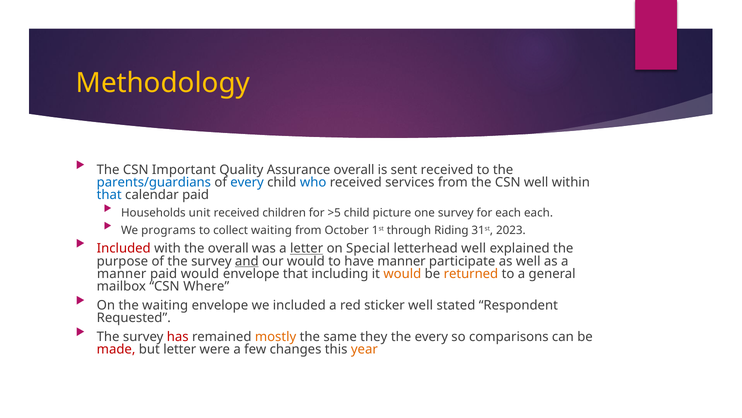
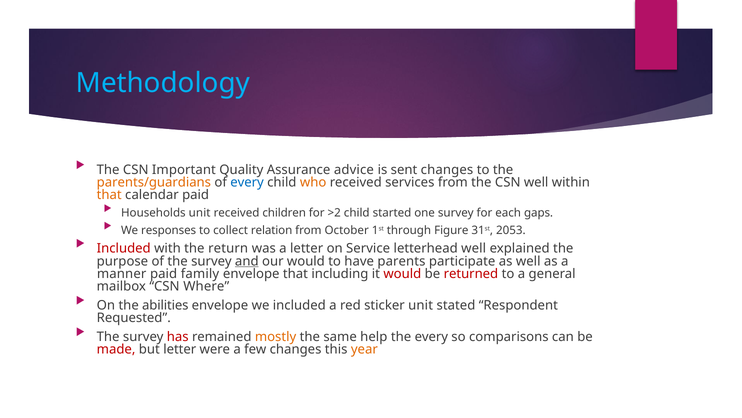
Methodology colour: yellow -> light blue
Assurance overall: overall -> advice
sent received: received -> changes
parents/guardians colour: blue -> orange
who colour: blue -> orange
that at (109, 195) colour: blue -> orange
>5: >5 -> >2
picture: picture -> started
each each: each -> gaps
programs: programs -> responses
collect waiting: waiting -> relation
Riding: Riding -> Figure
2023: 2023 -> 2053
the overall: overall -> return
letter at (307, 248) underline: present -> none
Special: Special -> Service
have manner: manner -> parents
paid would: would -> family
would at (402, 273) colour: orange -> red
returned colour: orange -> red
the waiting: waiting -> abilities
sticker well: well -> unit
they: they -> help
